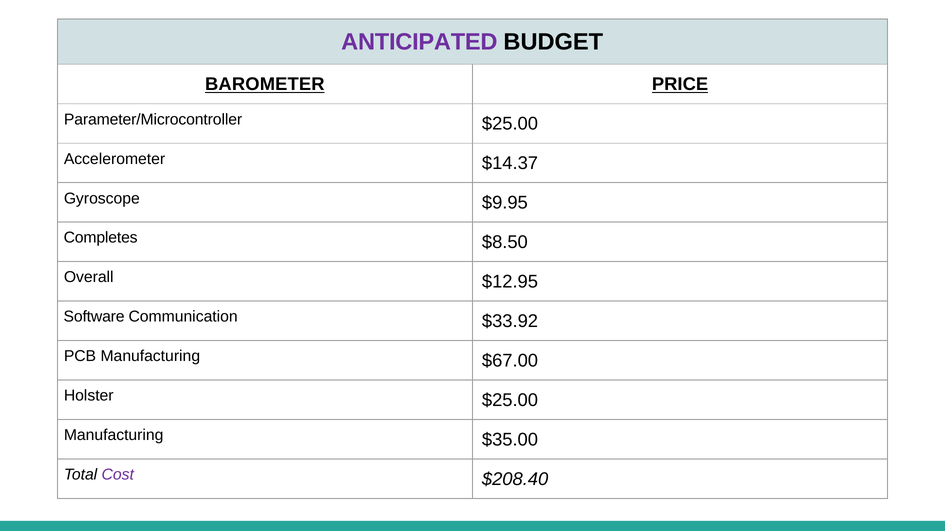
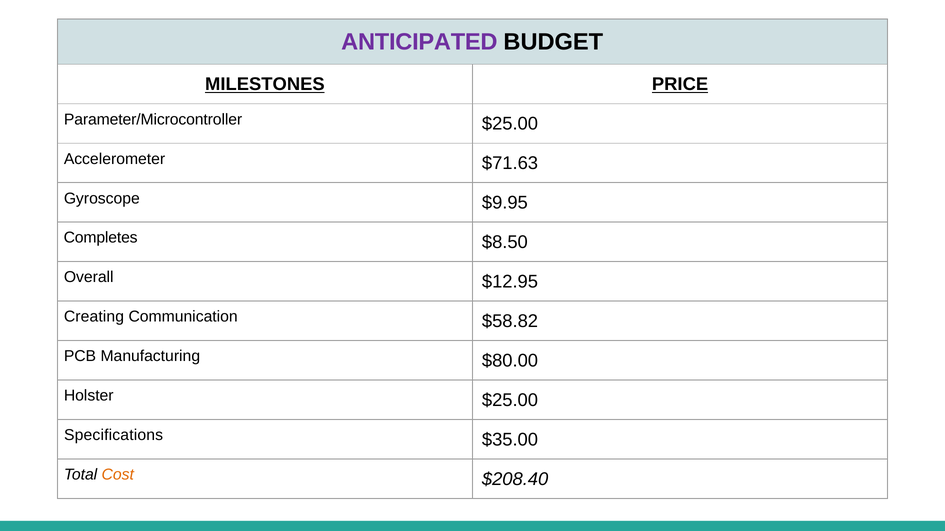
BAROMETER: BAROMETER -> MILESTONES
$14.37: $14.37 -> $71.63
Software: Software -> Creating
$33.92: $33.92 -> $58.82
$67.00: $67.00 -> $80.00
Manufacturing at (114, 436): Manufacturing -> Specifications
Cost colour: purple -> orange
